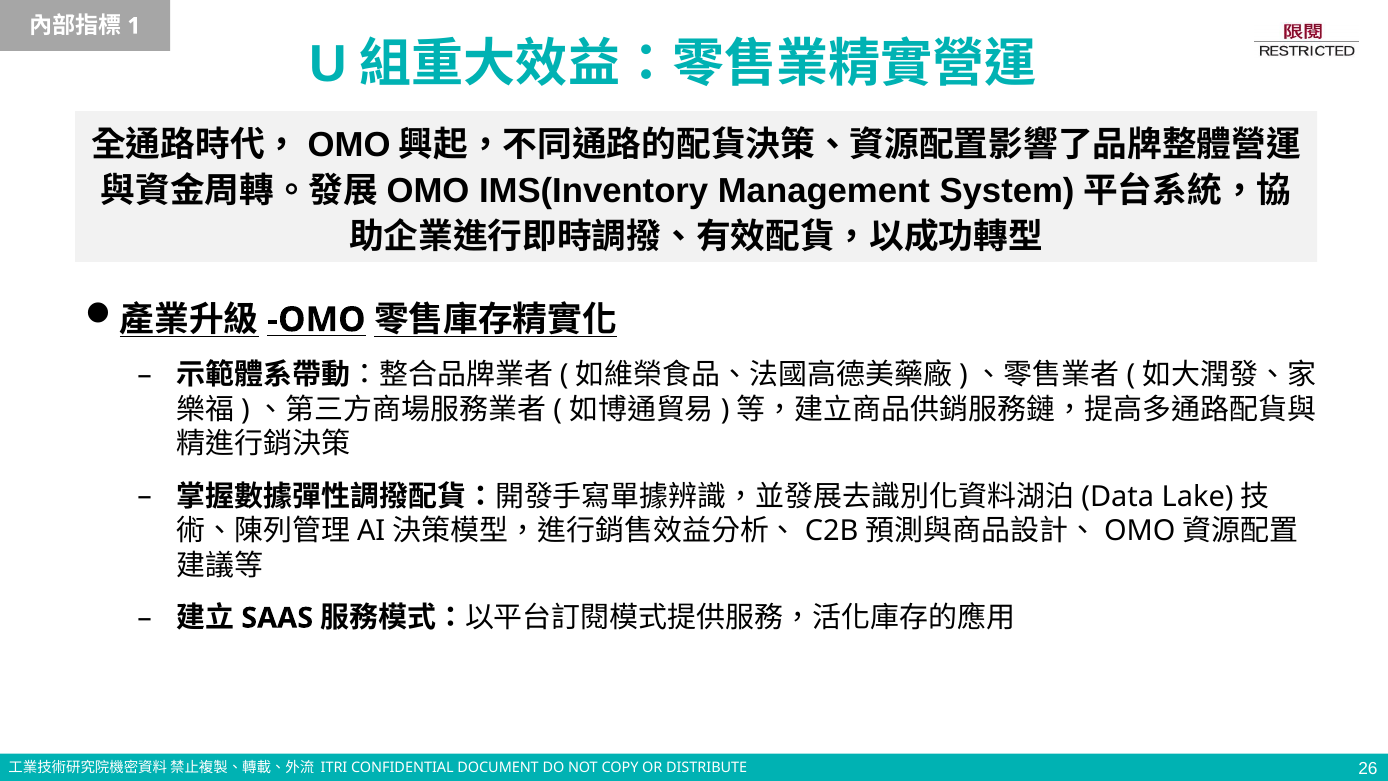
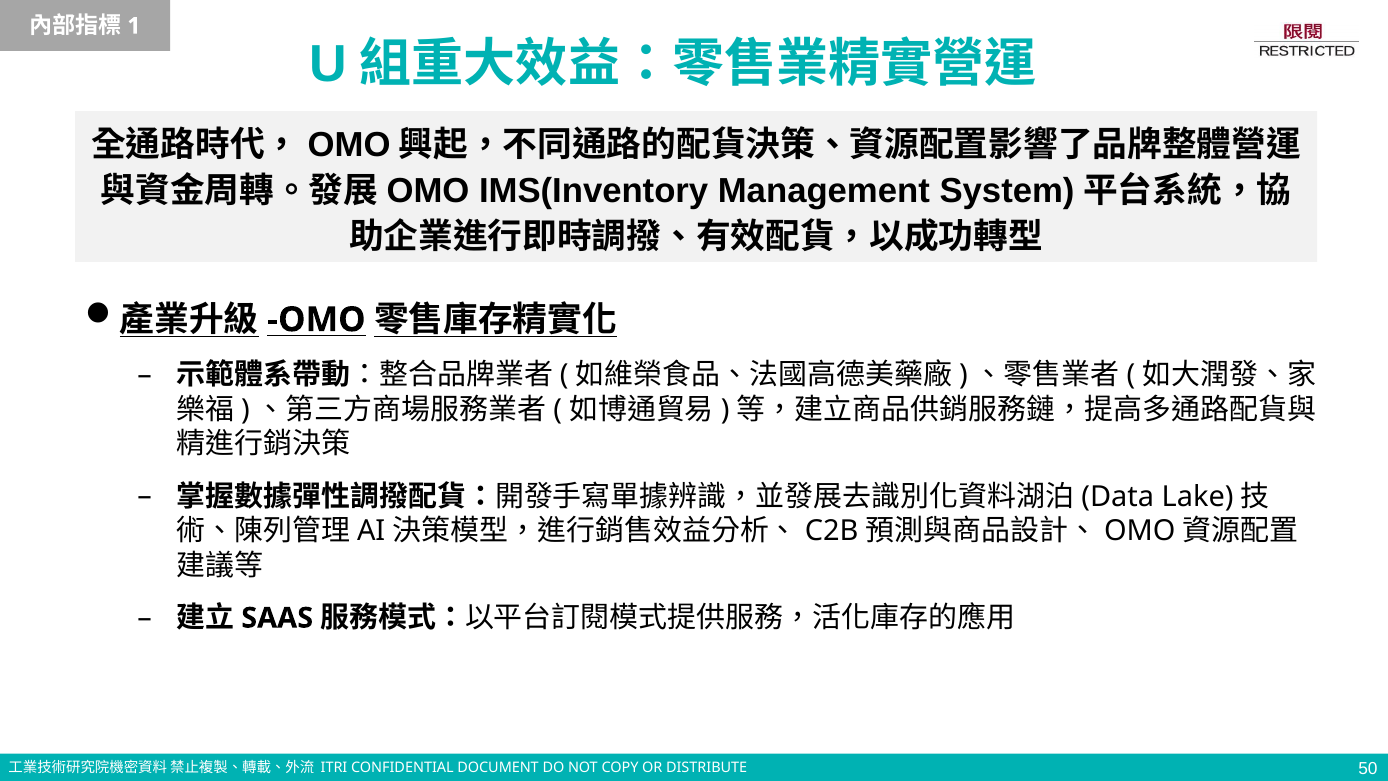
26: 26 -> 50
